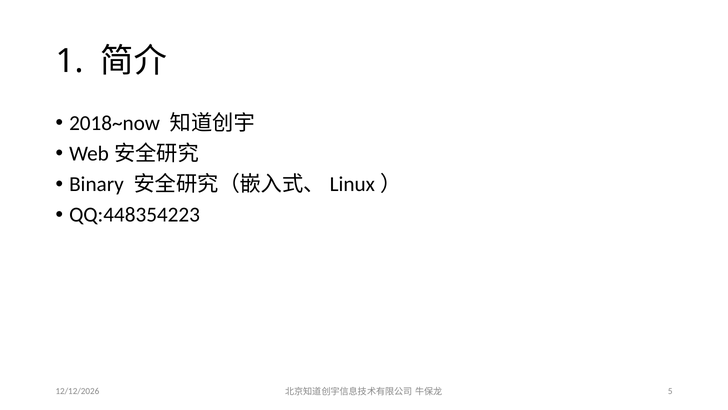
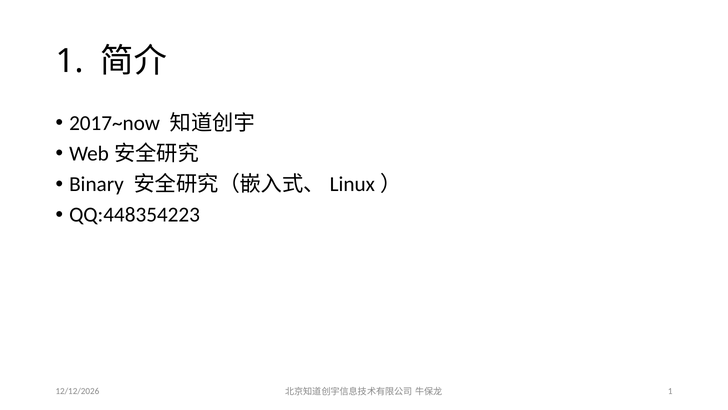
2018~now: 2018~now -> 2017~now
5 at (670, 391): 5 -> 1
